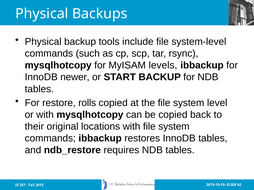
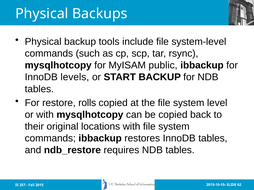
levels: levels -> public
newer: newer -> levels
